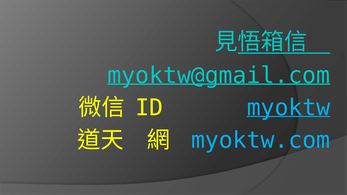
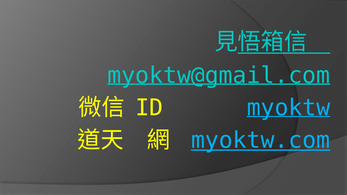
myoktw.com underline: none -> present
